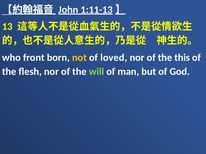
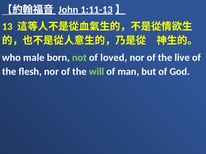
front: front -> male
not colour: yellow -> light green
this: this -> live
